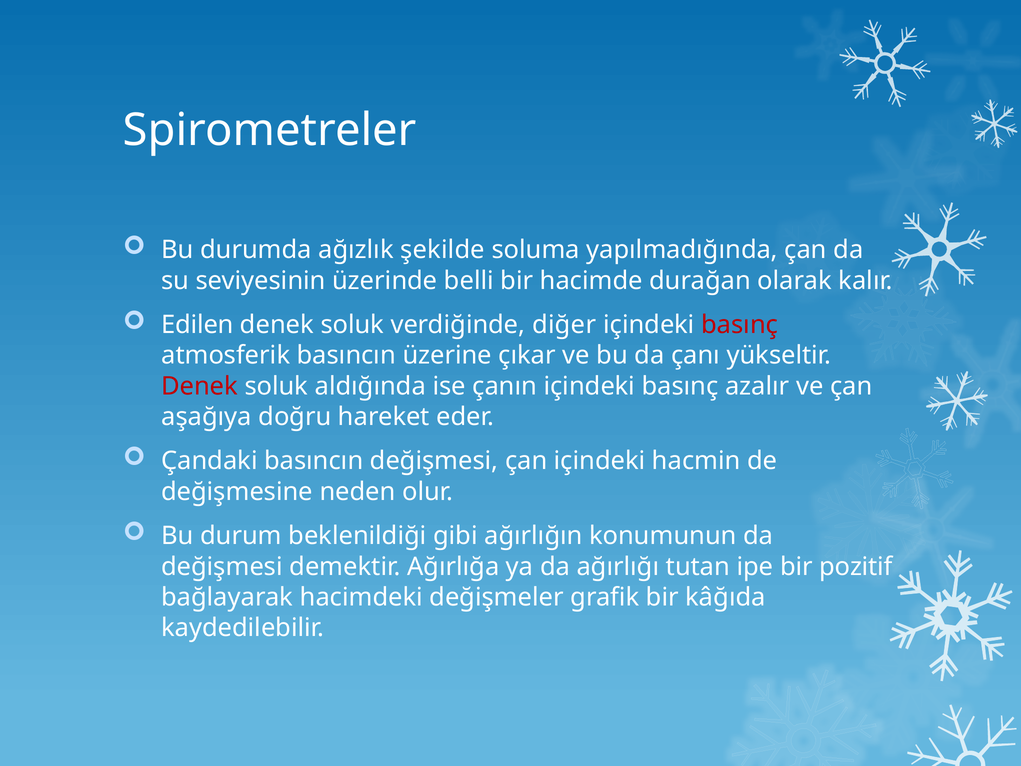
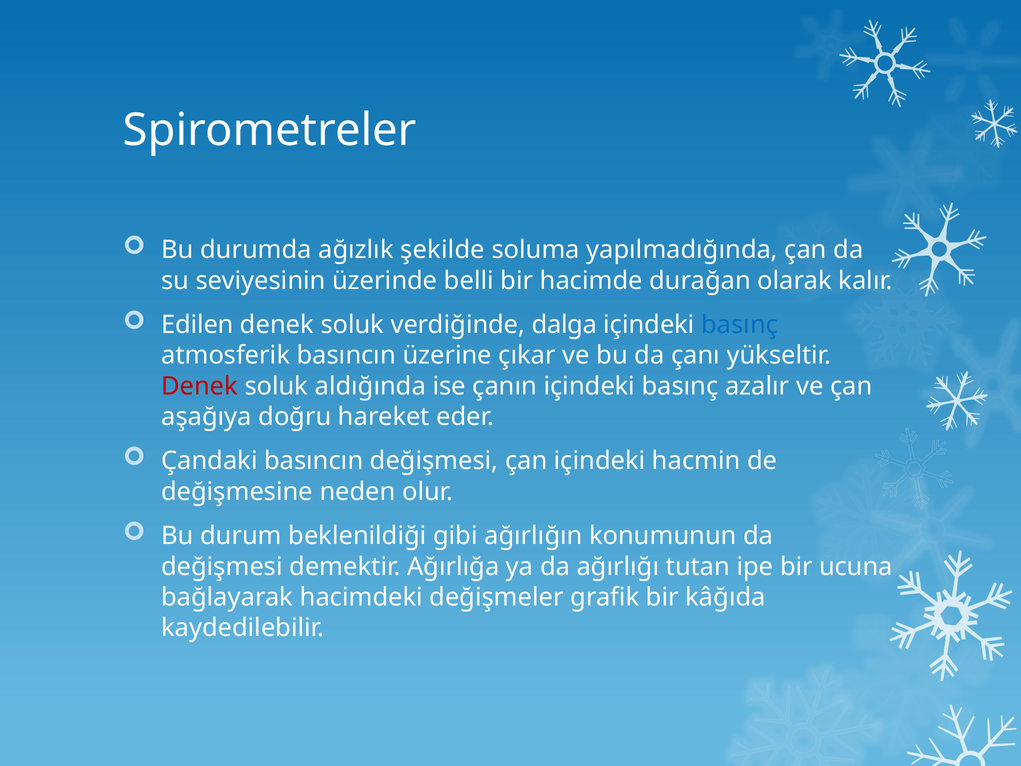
diğer: diğer -> dalga
basınç at (740, 325) colour: red -> blue
pozitif: pozitif -> ucuna
